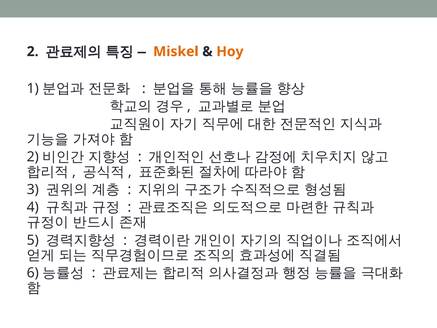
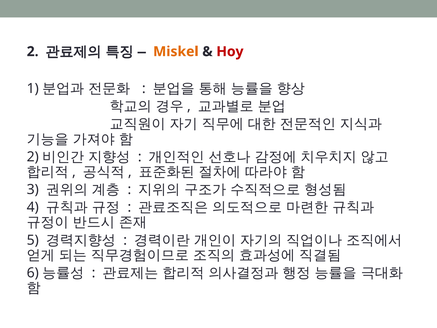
Hoy colour: orange -> red
